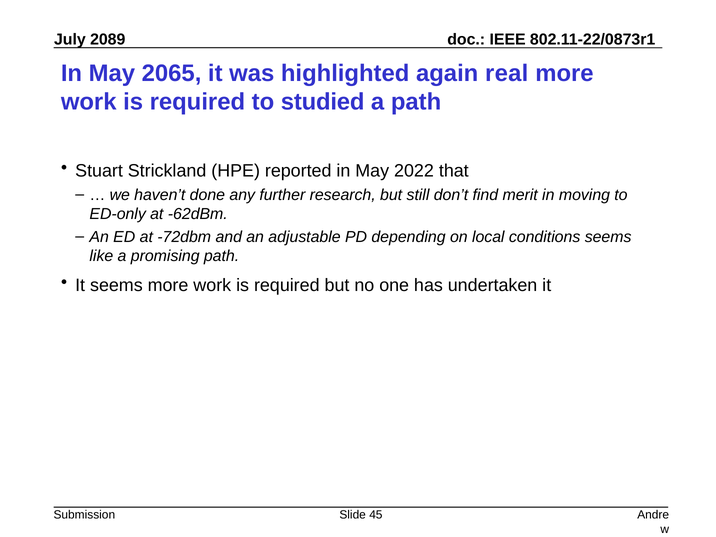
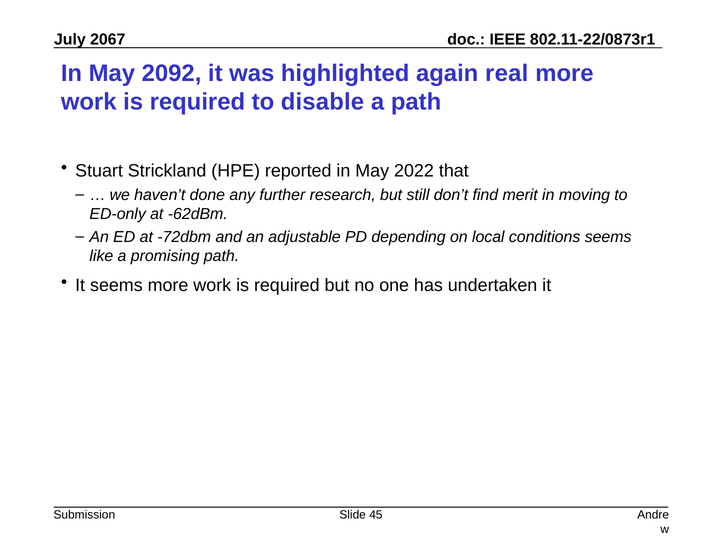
2089: 2089 -> 2067
2065: 2065 -> 2092
studied: studied -> disable
